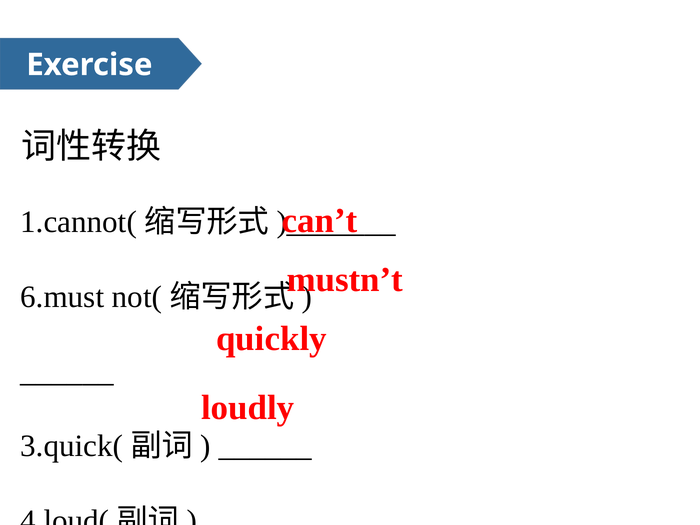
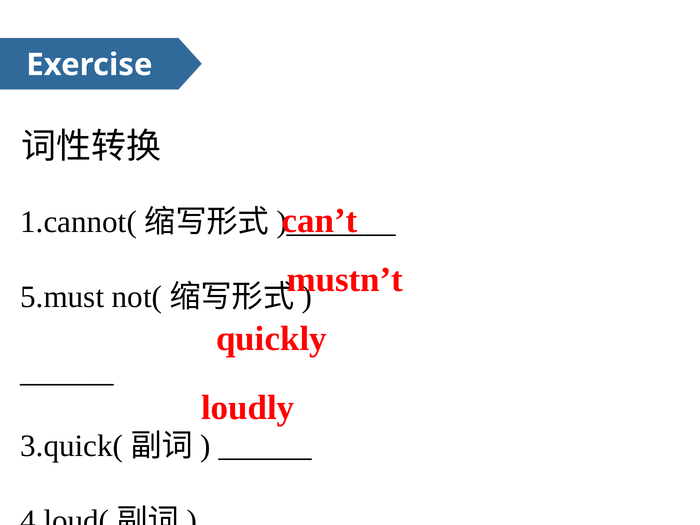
6.must: 6.must -> 5.must
